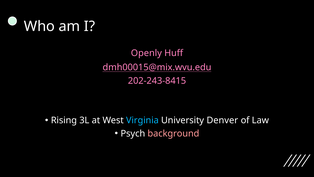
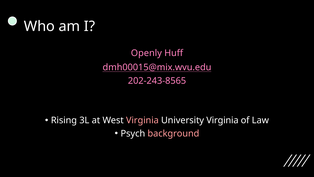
202-243-8415: 202-243-8415 -> 202-243-8565
Virginia at (142, 120) colour: light blue -> pink
University Denver: Denver -> Virginia
